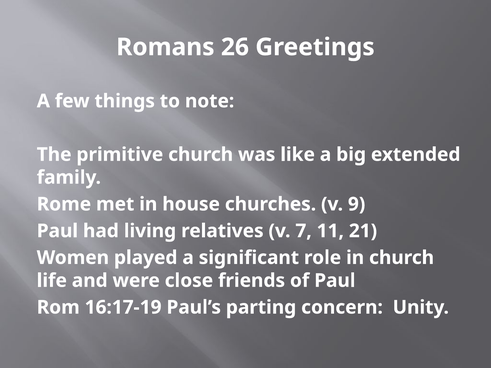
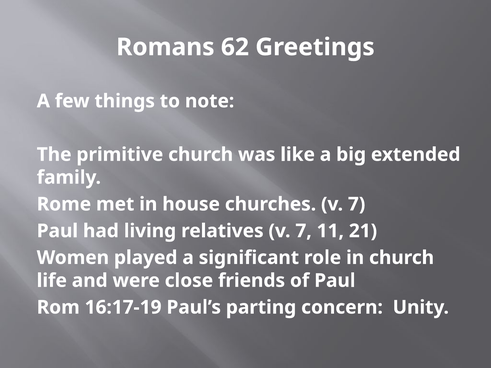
26: 26 -> 62
churches v 9: 9 -> 7
